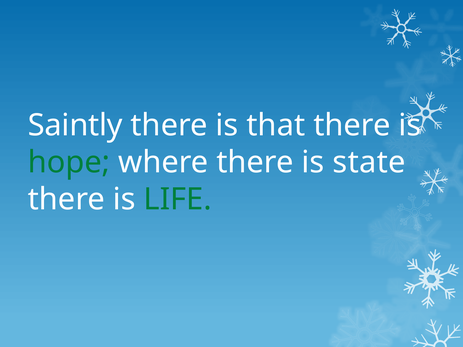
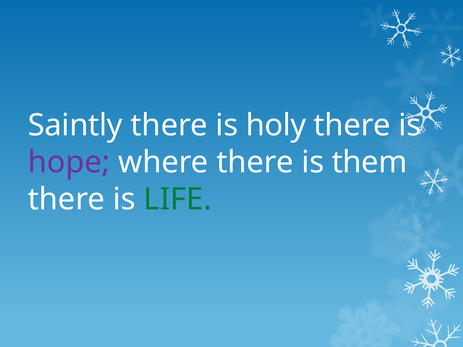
that: that -> holy
hope colour: green -> purple
state: state -> them
